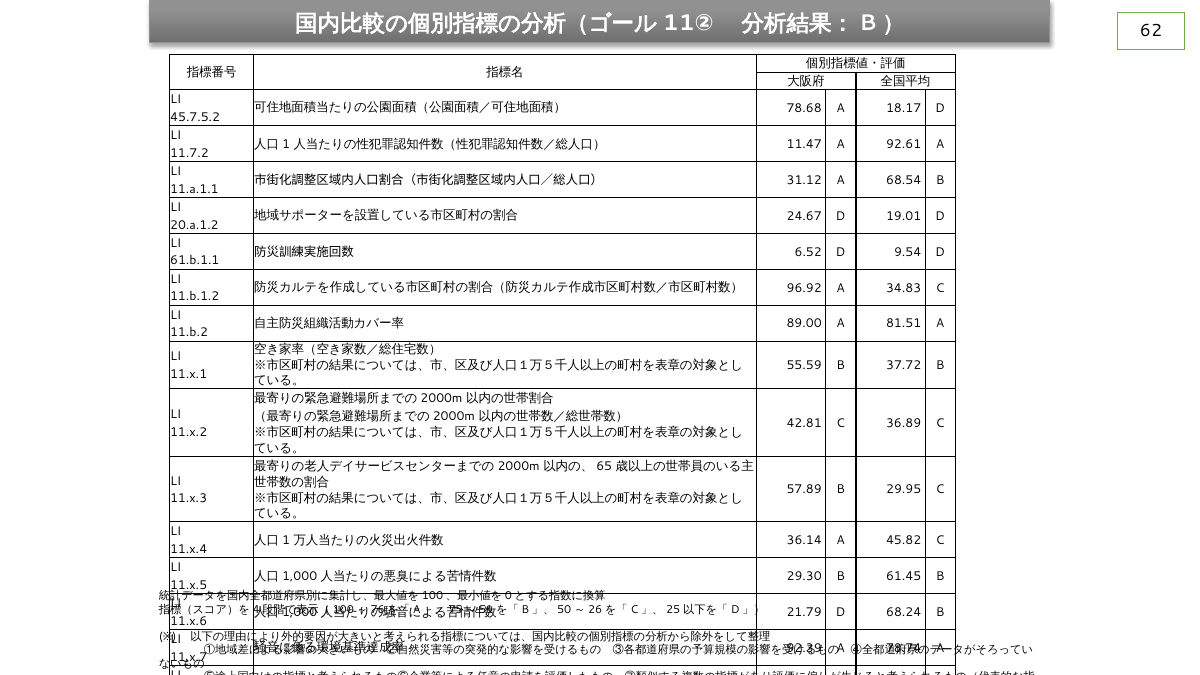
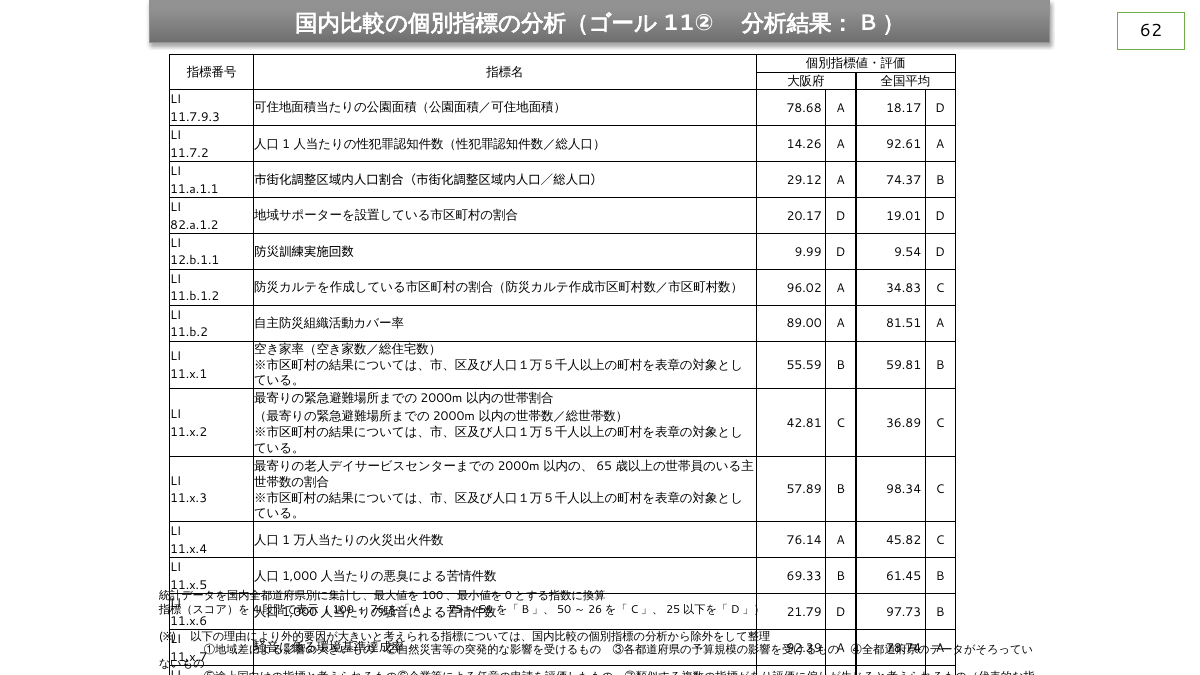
45.7.5.2: 45.7.5.2 -> 11.7.9.3
11.47: 11.47 -> 14.26
31.12: 31.12 -> 29.12
68.54: 68.54 -> 74.37
24.67: 24.67 -> 20.17
20.a.1.2: 20.a.1.2 -> 82.a.1.2
6.52: 6.52 -> 9.99
61.b.1.1: 61.b.1.1 -> 12.b.1.1
96.92: 96.92 -> 96.02
37.72: 37.72 -> 59.81
29.95: 29.95 -> 98.34
36.14: 36.14 -> 76.14
29.30: 29.30 -> 69.33
68.24: 68.24 -> 97.73
